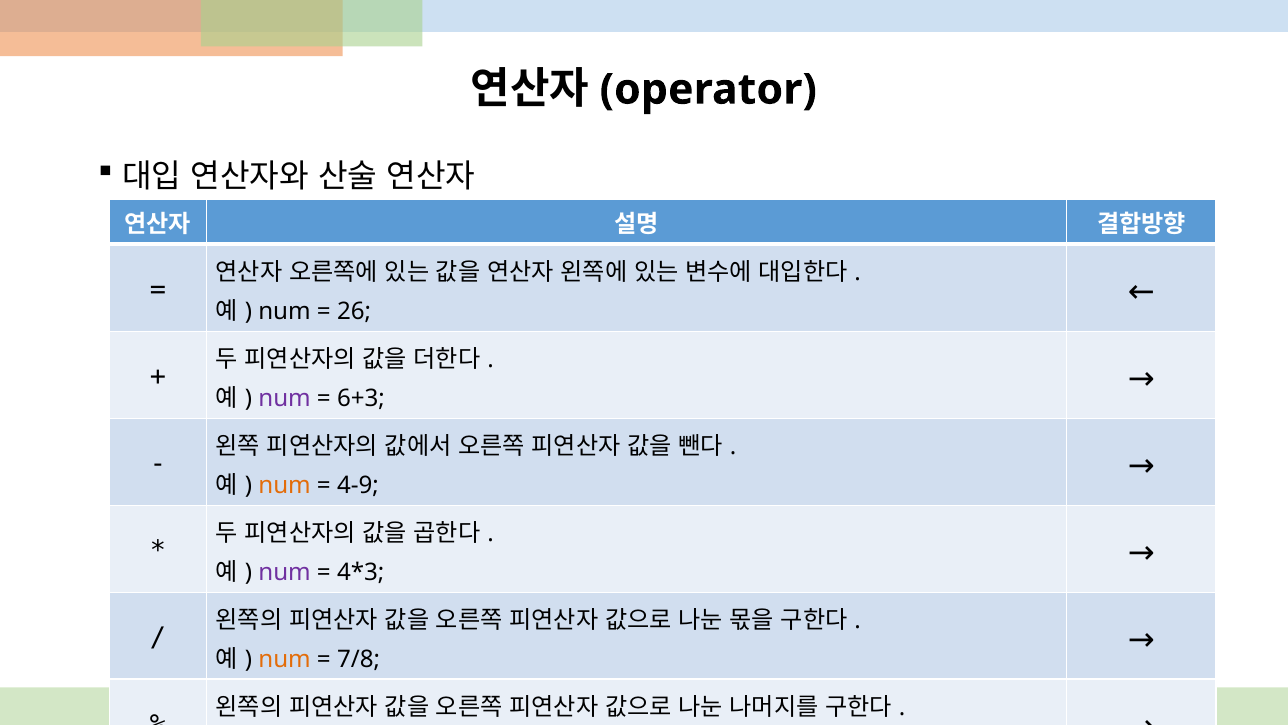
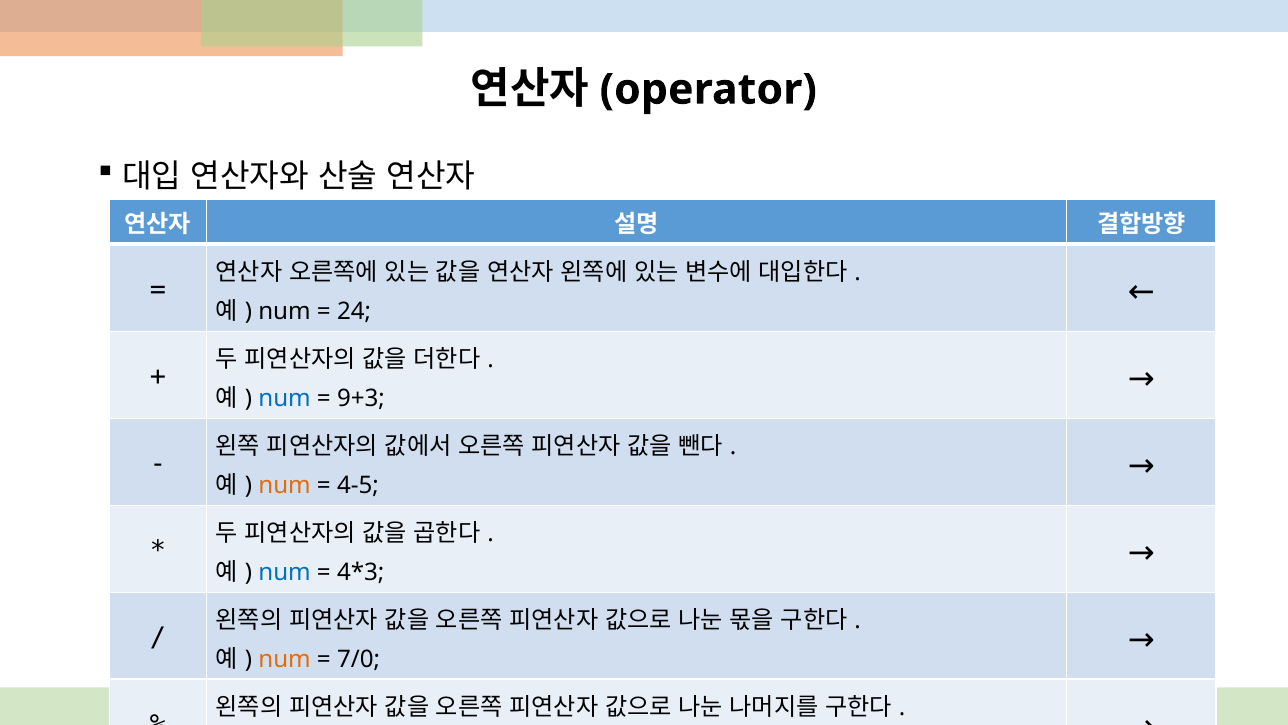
26: 26 -> 24
num at (285, 398) colour: purple -> blue
6+3: 6+3 -> 9+3
4-9: 4-9 -> 4-5
num at (285, 572) colour: purple -> blue
7/8: 7/8 -> 7/0
